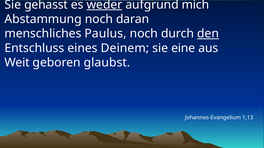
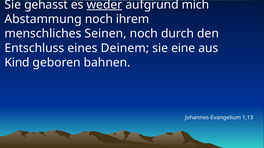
daran: daran -> ihrem
Paulus: Paulus -> Seinen
den underline: present -> none
Weit: Weit -> Kind
glaubst: glaubst -> bahnen
